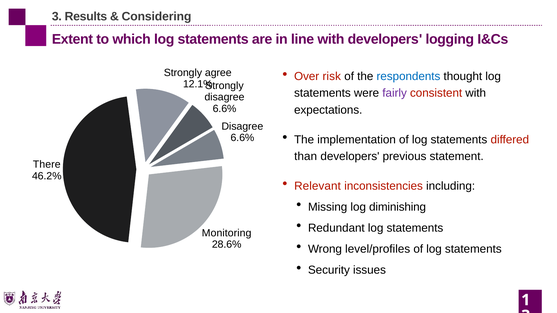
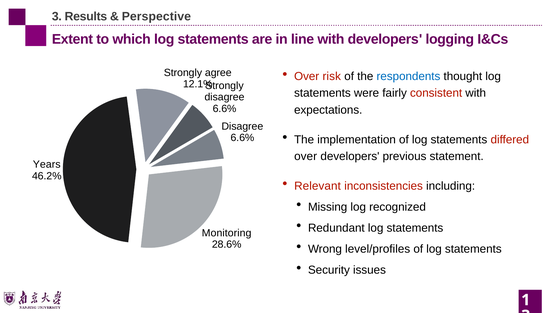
Considering: Considering -> Perspective
fairly colour: purple -> black
than at (306, 156): than -> over
There: There -> Years
diminishing: diminishing -> recognized
